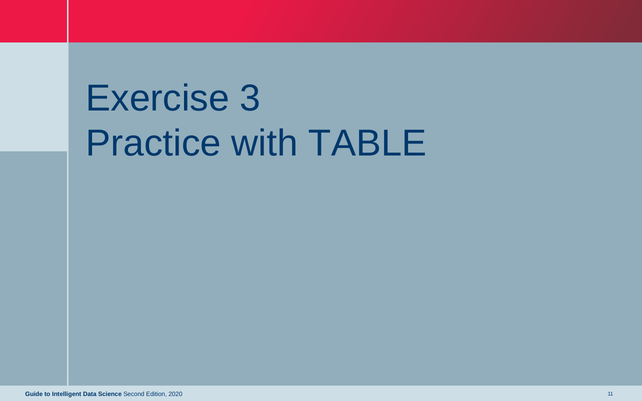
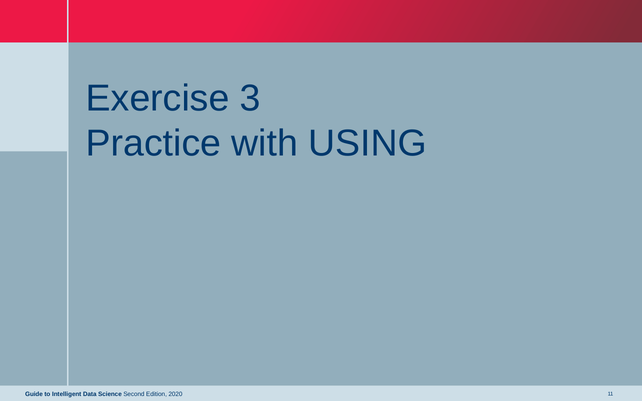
TABLE: TABLE -> USING
